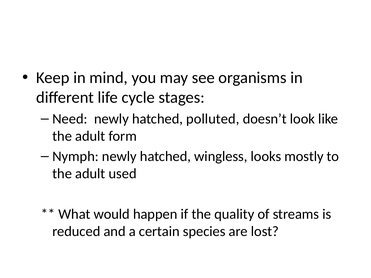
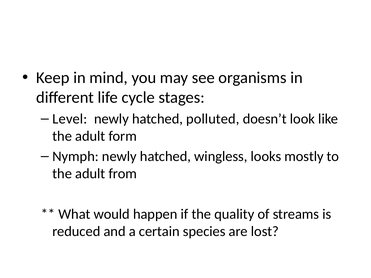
Need: Need -> Level
used: used -> from
